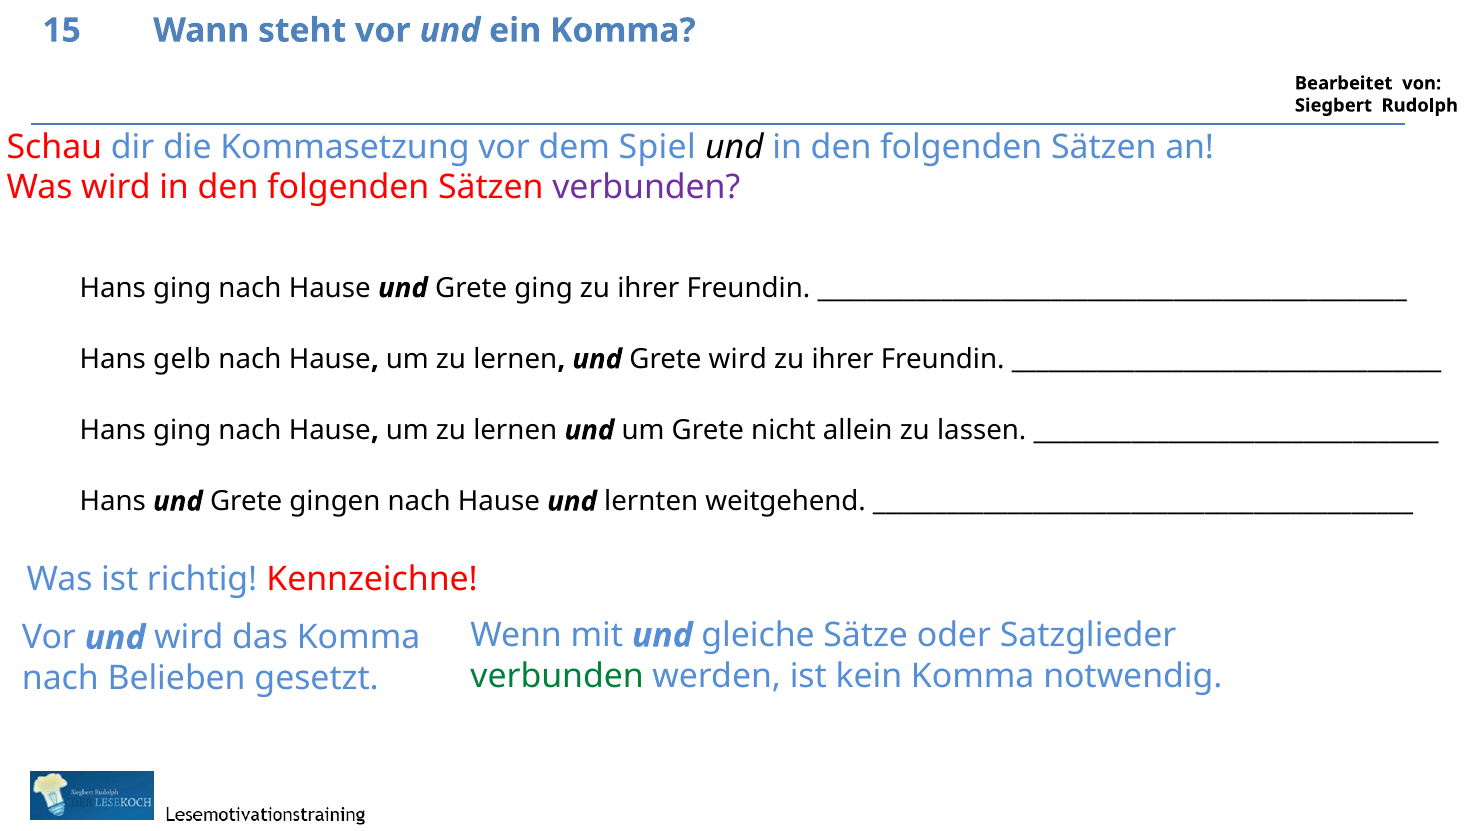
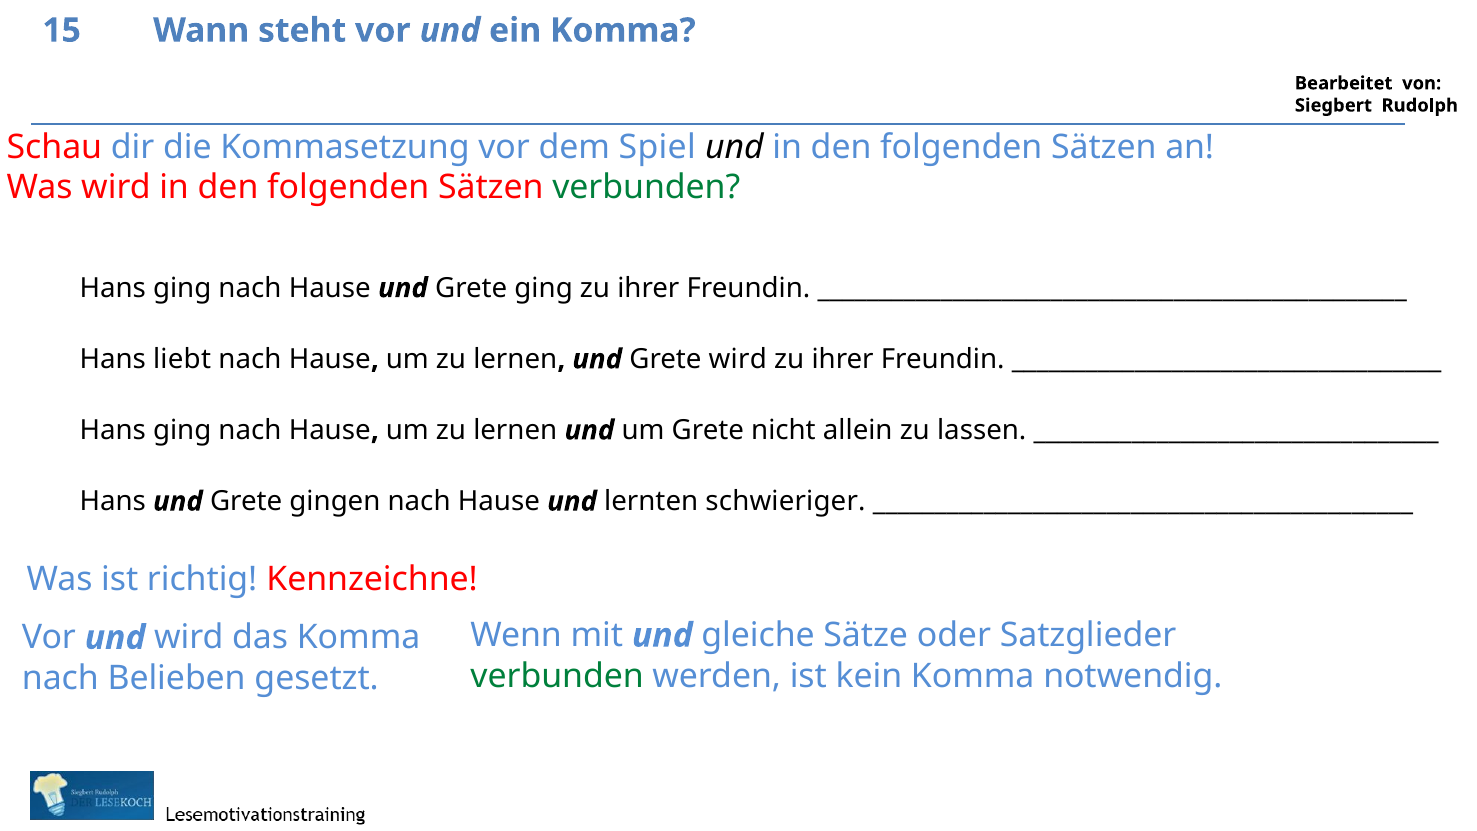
verbunden at (646, 187) colour: purple -> green
gelb: gelb -> liebt
weitgehend: weitgehend -> schwieriger
